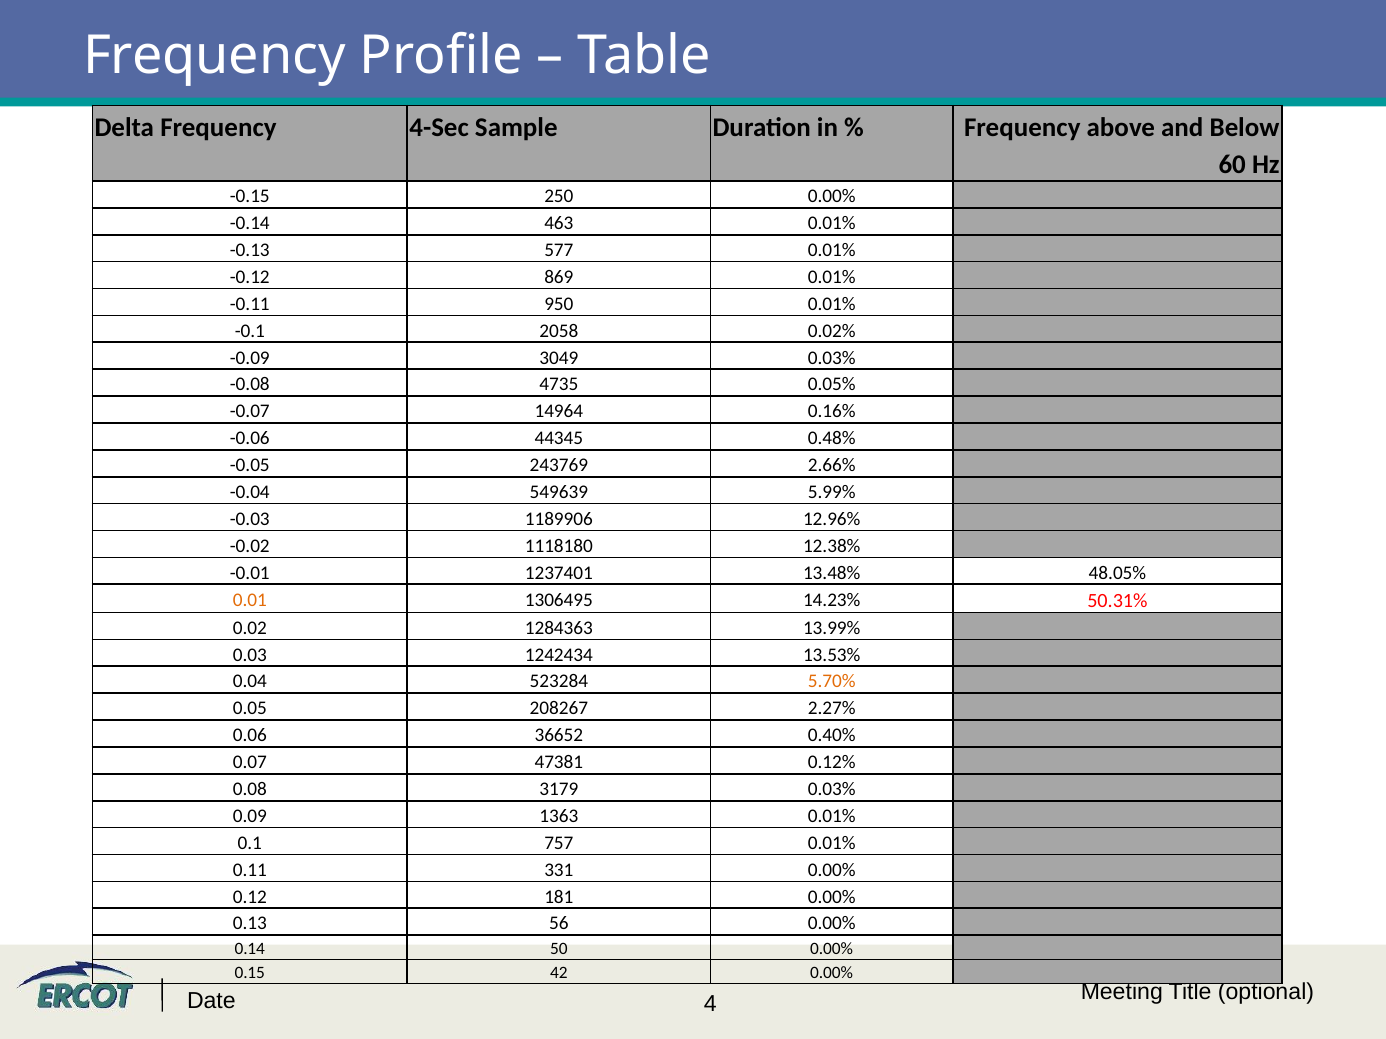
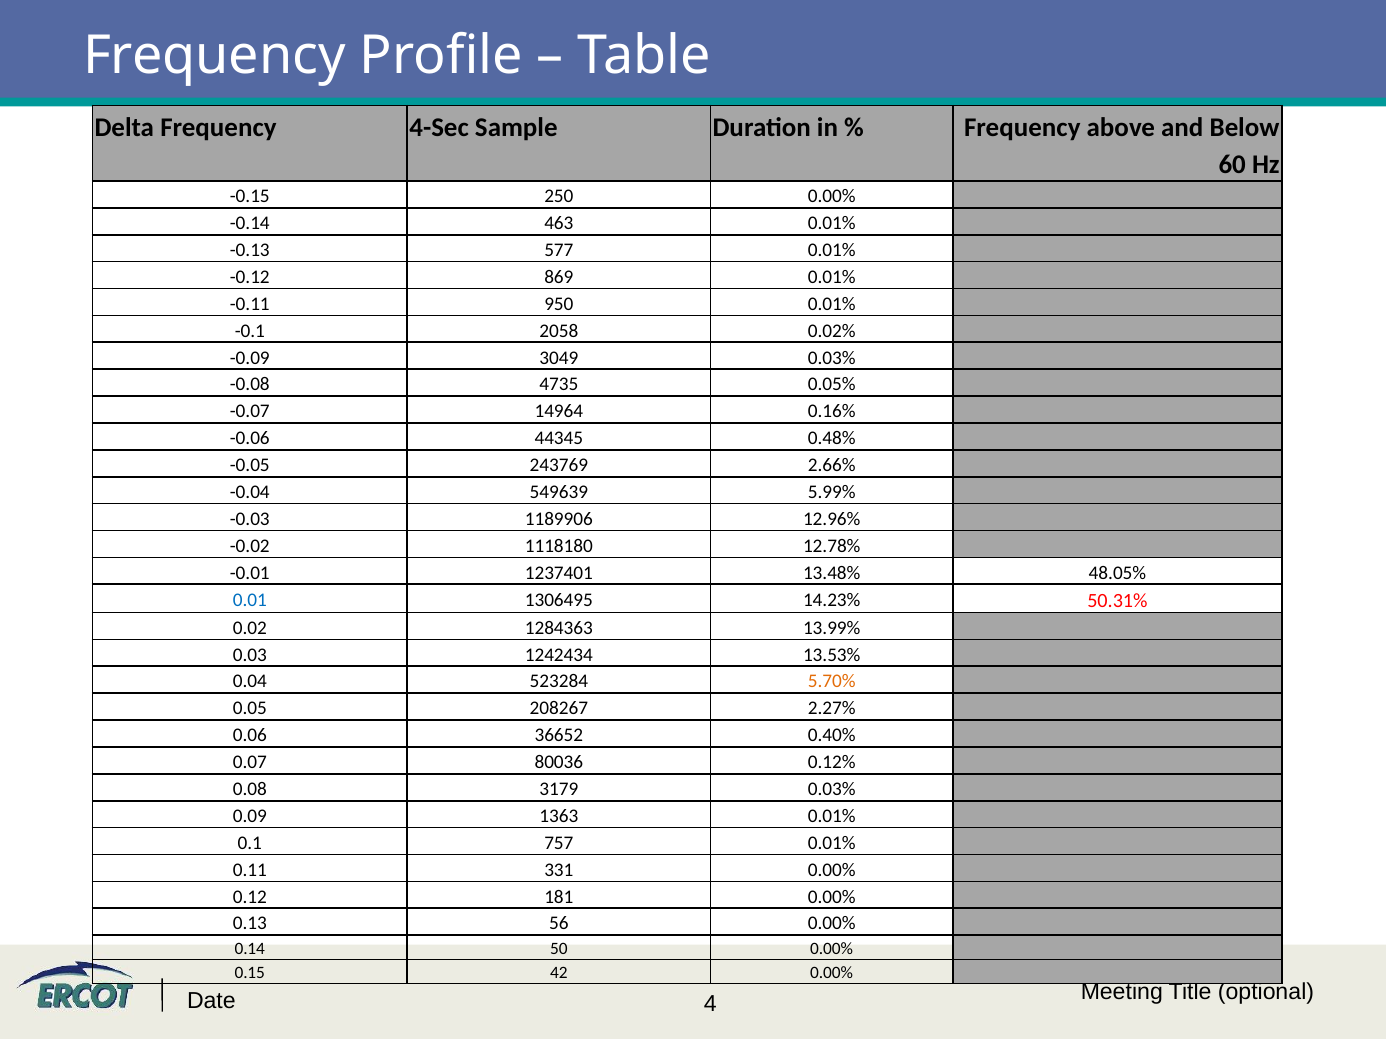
12.38%: 12.38% -> 12.78%
0.01 colour: orange -> blue
47381: 47381 -> 80036
